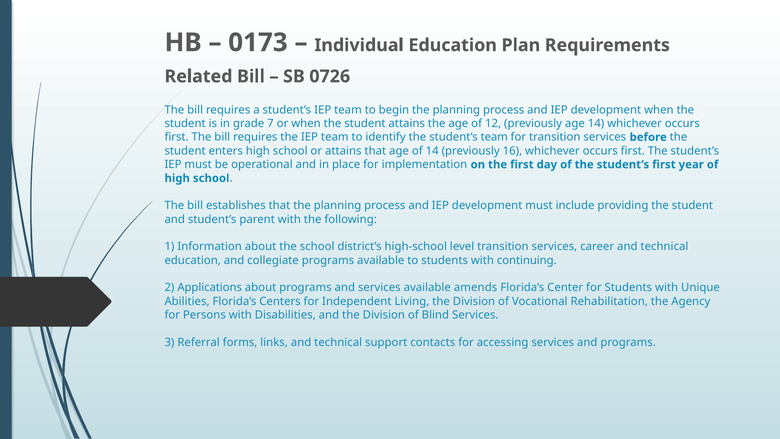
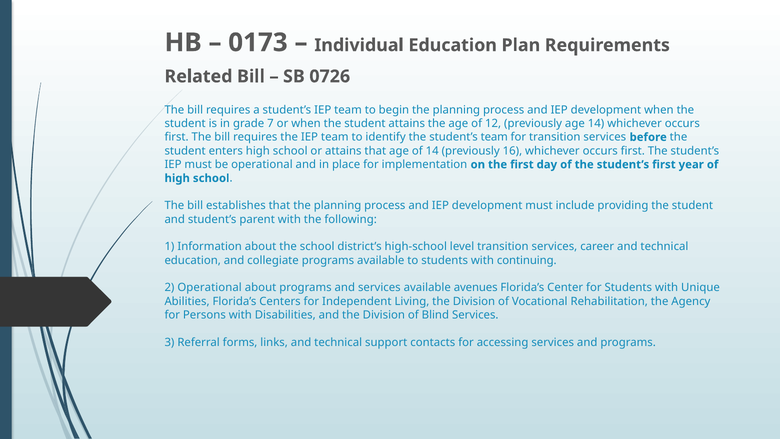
2 Applications: Applications -> Operational
amends: amends -> avenues
